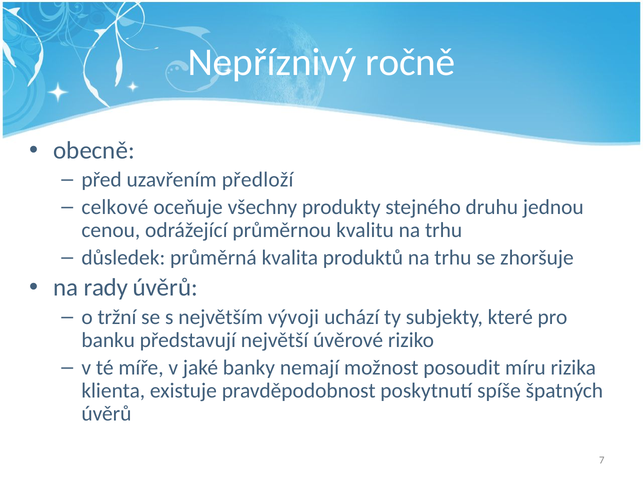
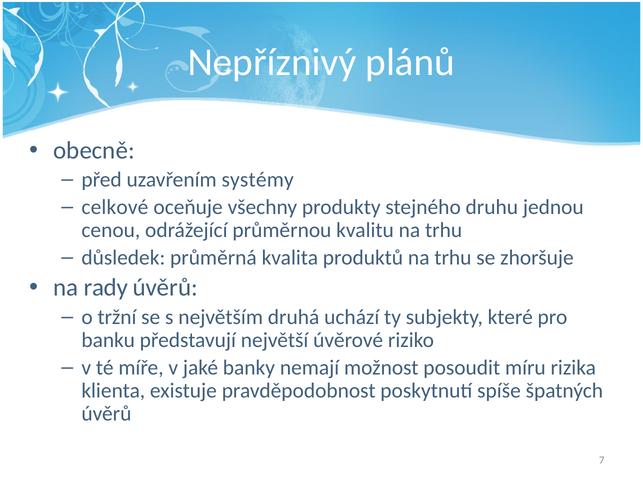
ročně: ročně -> plánů
předloží: předloží -> systémy
vývoji: vývoji -> druhá
